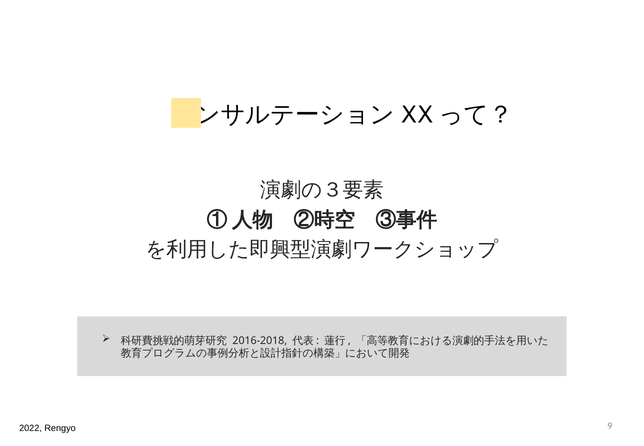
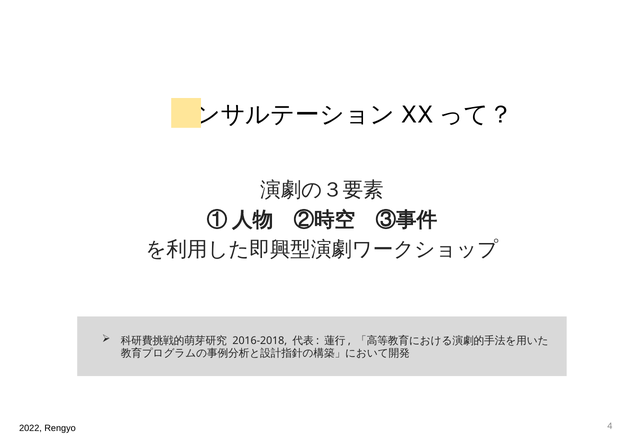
9: 9 -> 4
